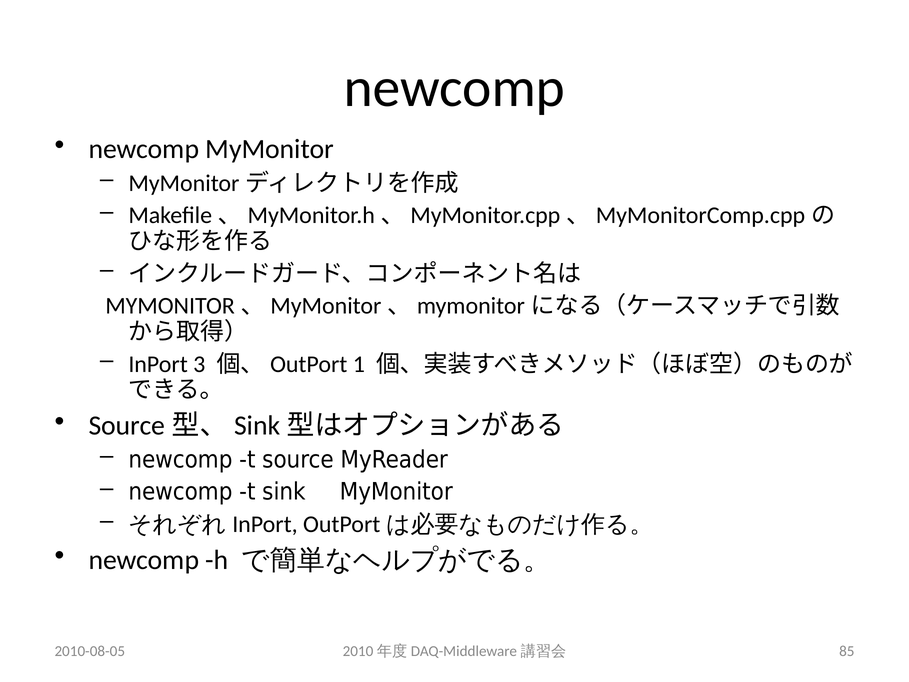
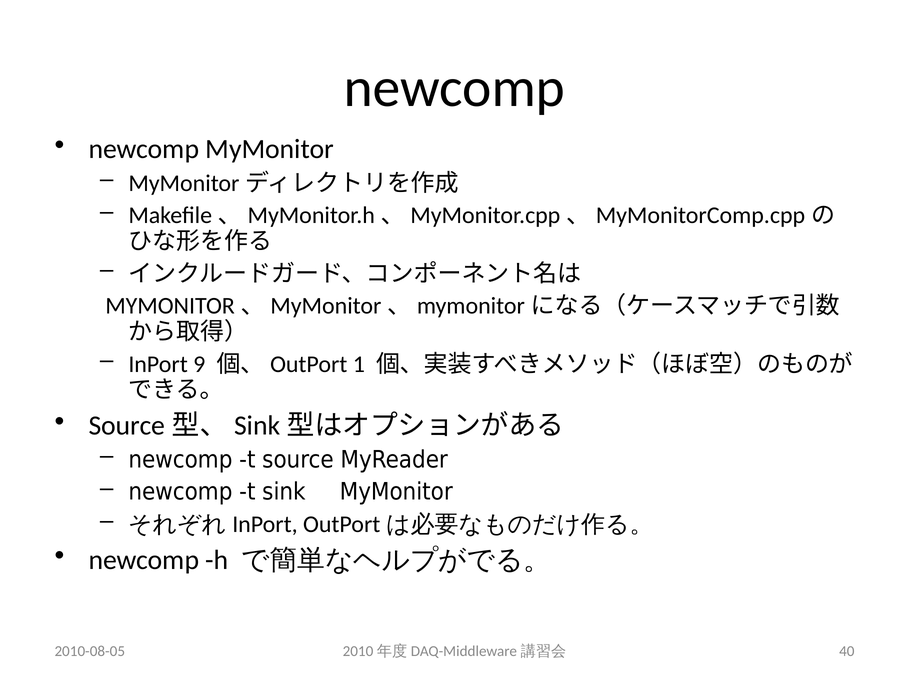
3: 3 -> 9
85: 85 -> 40
